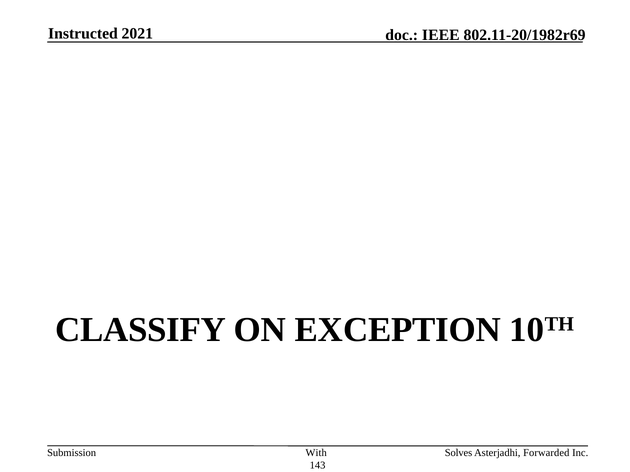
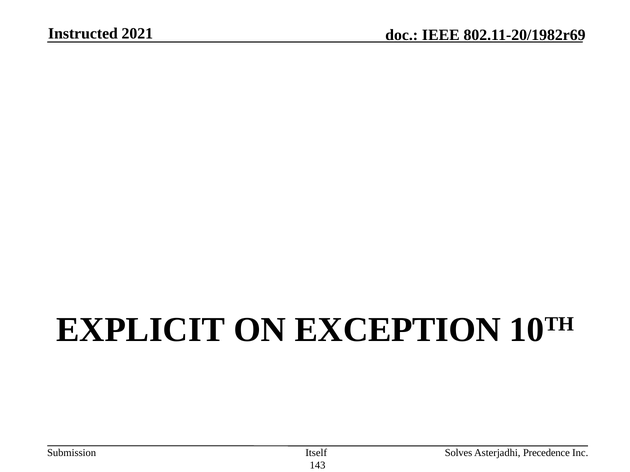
CLASSIFY: CLASSIFY -> EXPLICIT
With: With -> Itself
Forwarded: Forwarded -> Precedence
